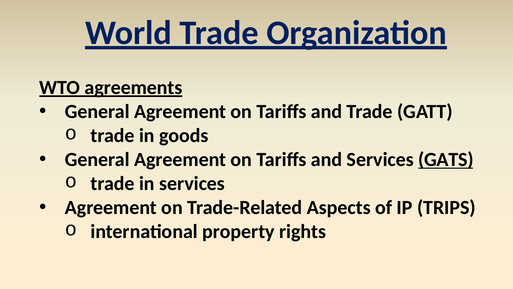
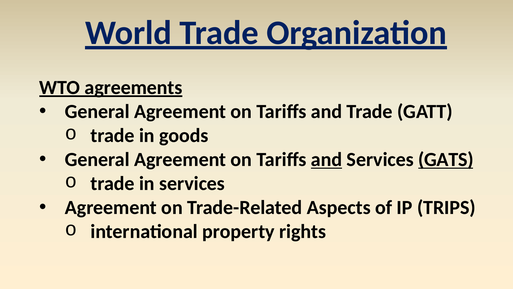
and at (327, 159) underline: none -> present
